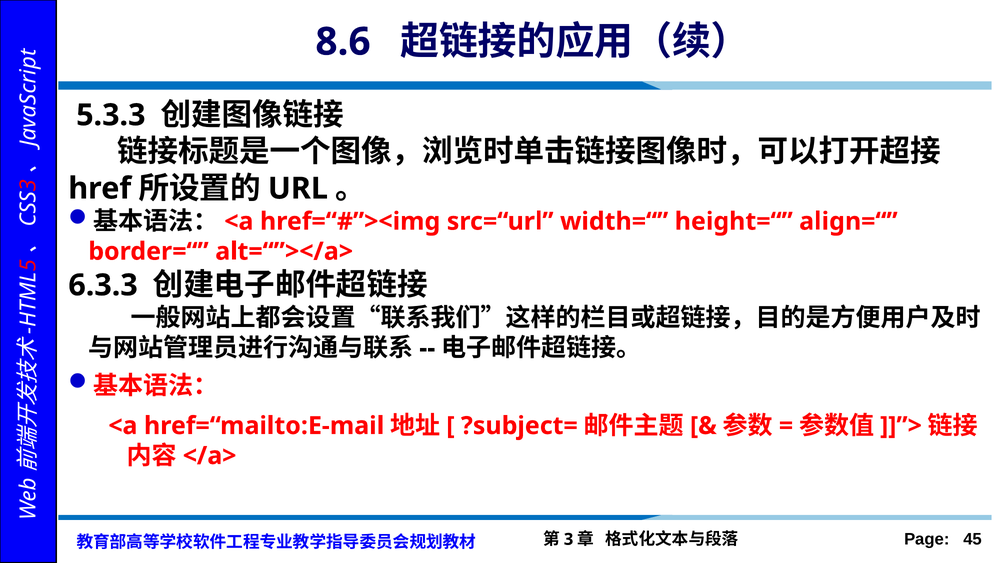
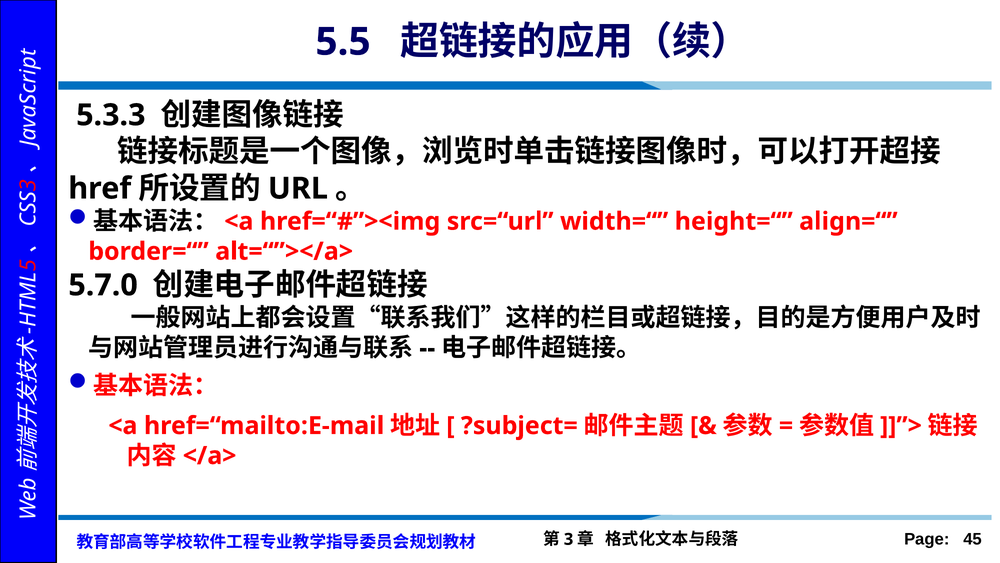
8.6: 8.6 -> 5.5
6.3.3: 6.3.3 -> 5.7.0
